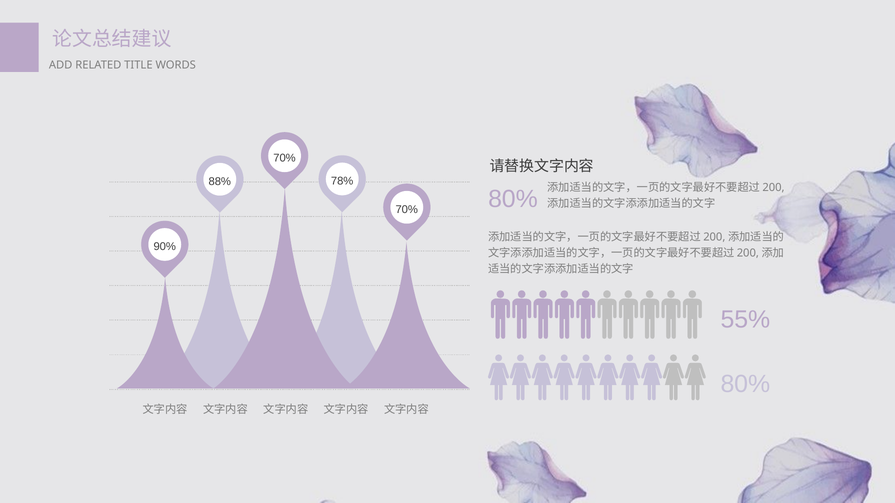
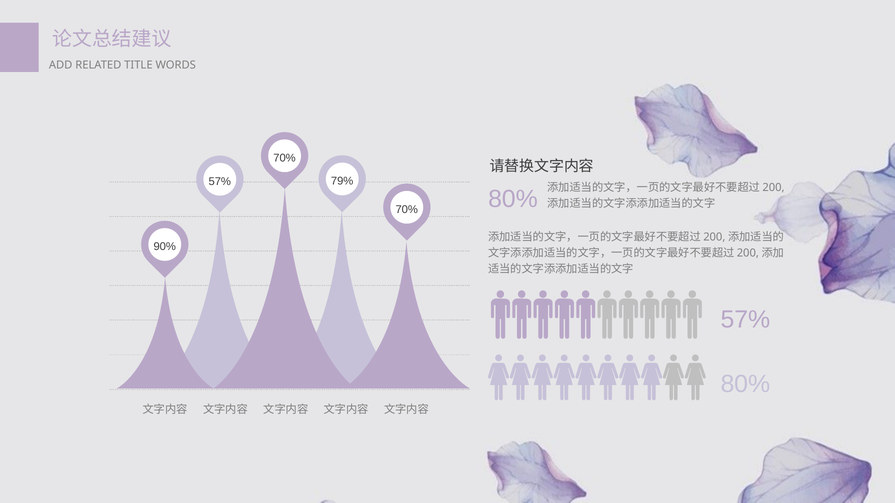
78%: 78% -> 79%
88% at (220, 182): 88% -> 57%
55% at (745, 320): 55% -> 57%
